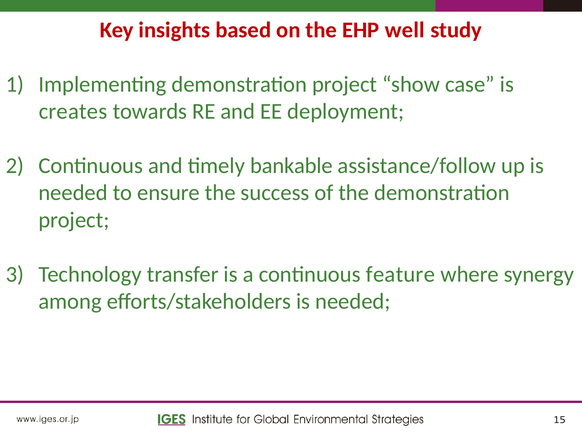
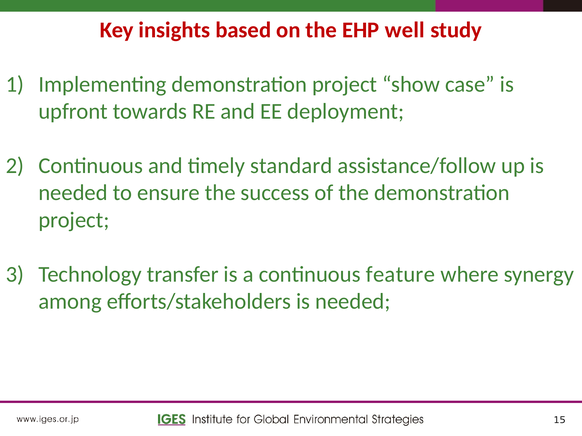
creates: creates -> upfront
bankable: bankable -> standard
